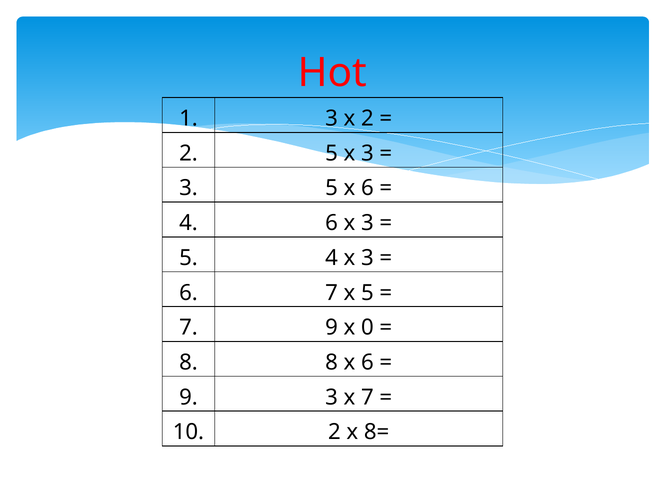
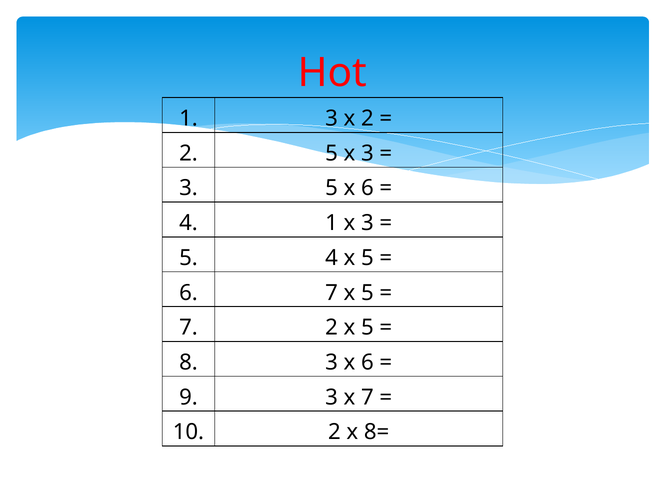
4 6: 6 -> 1
4 x 3: 3 -> 5
7 9: 9 -> 2
0 at (367, 327): 0 -> 5
8 8: 8 -> 3
